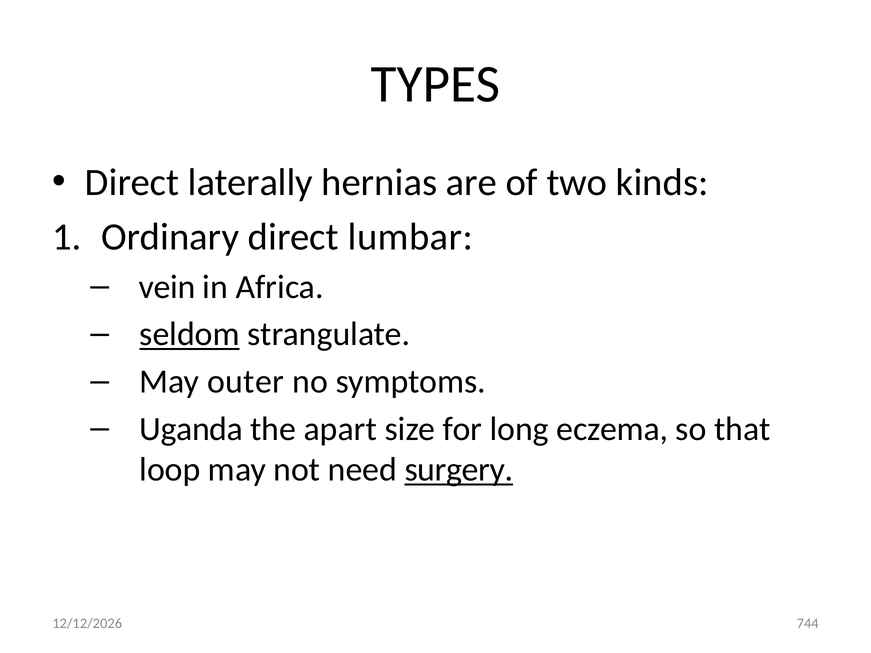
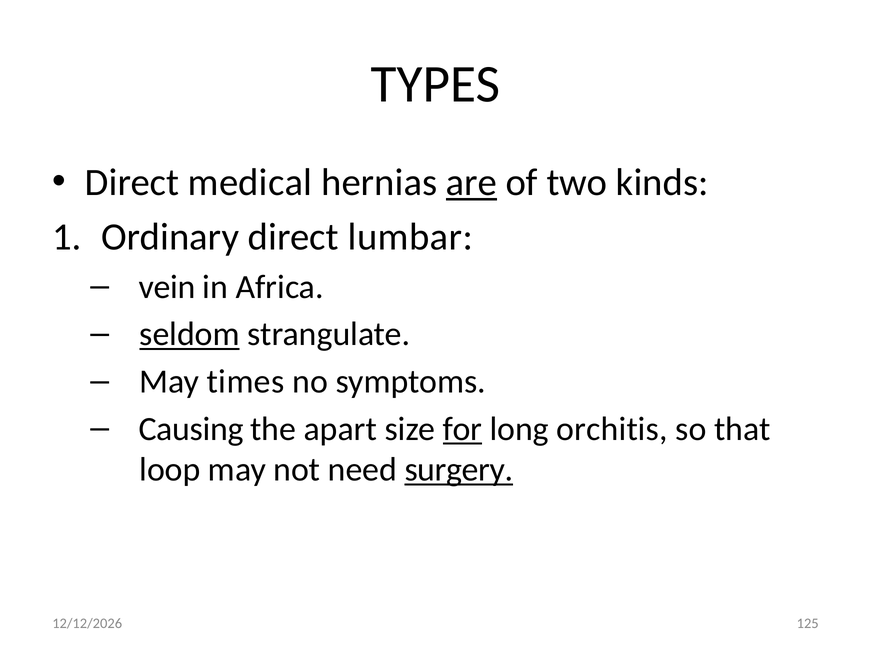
laterally: laterally -> medical
are underline: none -> present
outer: outer -> times
Uganda: Uganda -> Causing
for underline: none -> present
eczema: eczema -> orchitis
744: 744 -> 125
